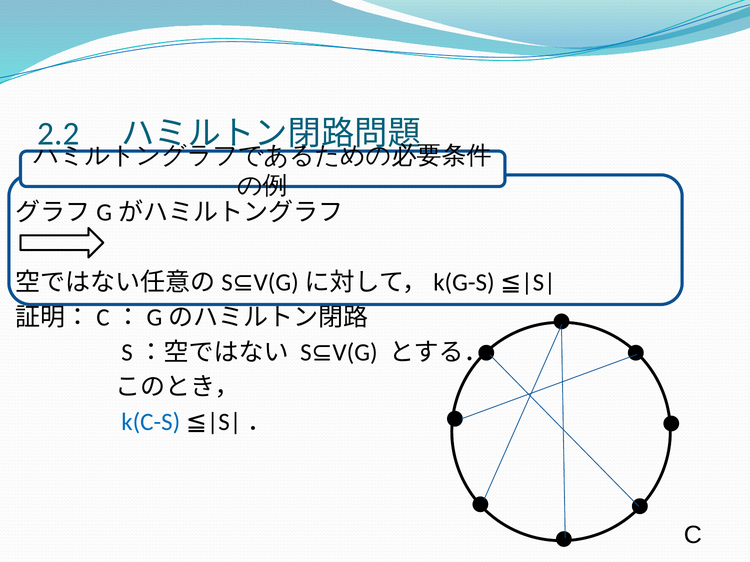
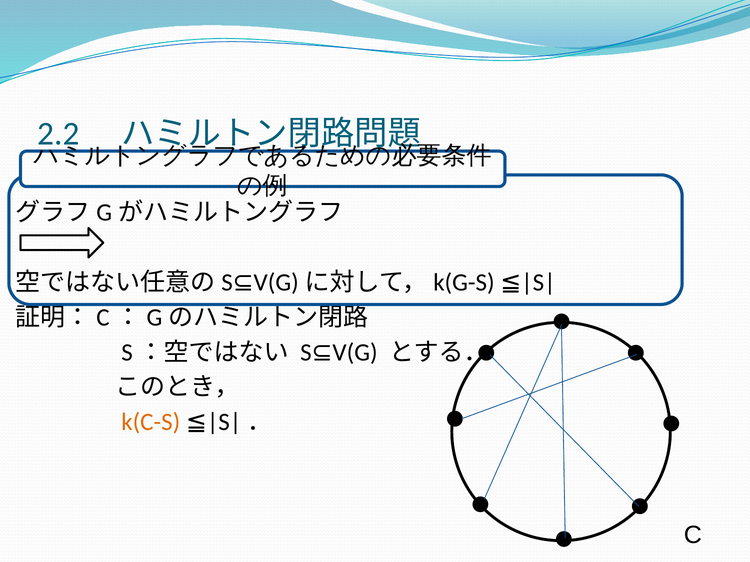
k(C-S colour: blue -> orange
